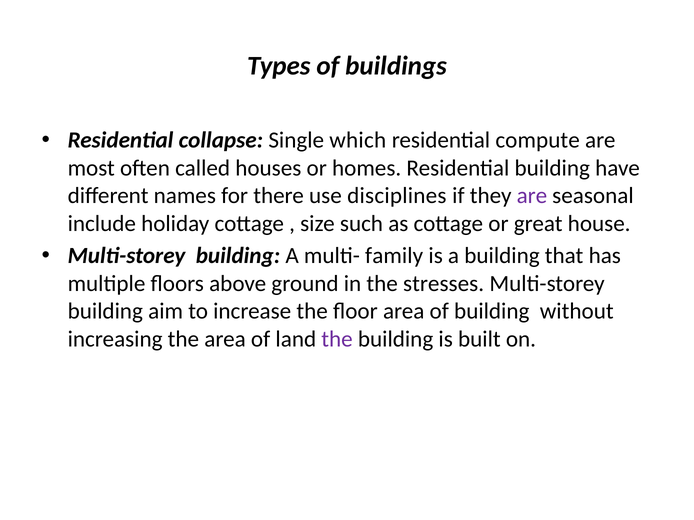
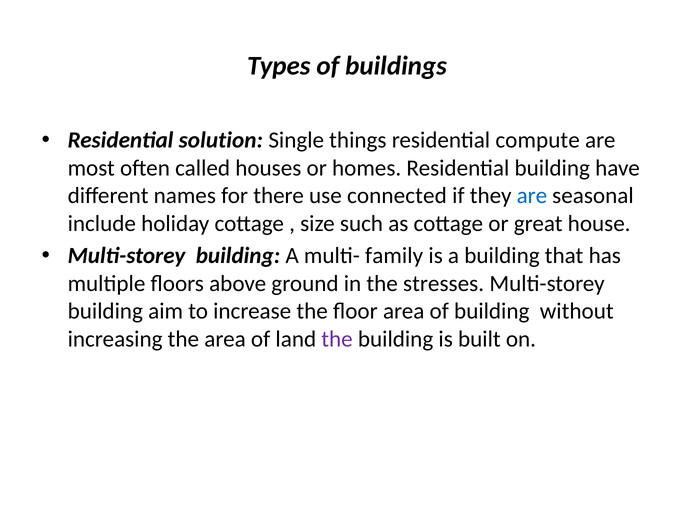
collapse: collapse -> solution
which: which -> things
disciplines: disciplines -> connected
are at (532, 196) colour: purple -> blue
